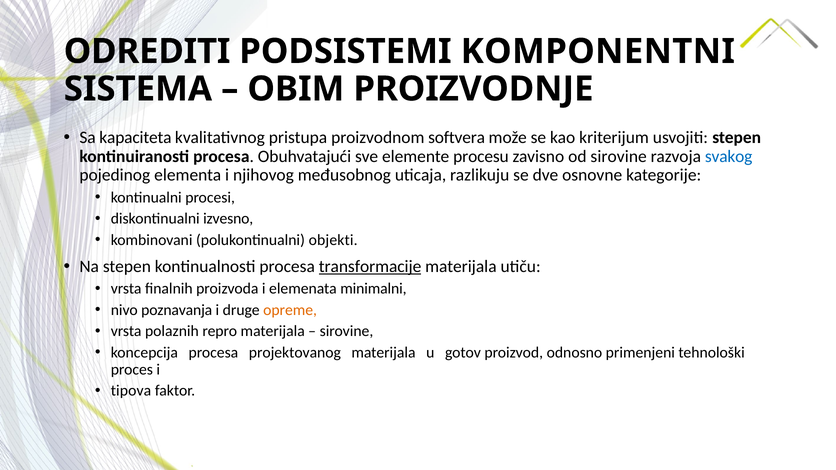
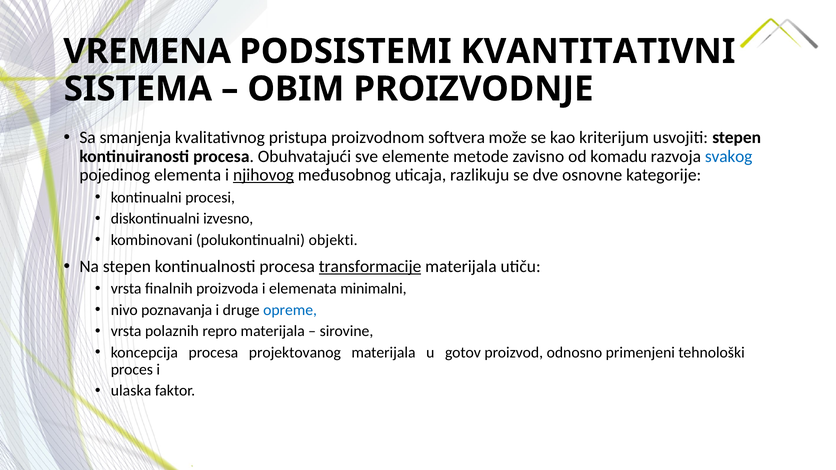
ODREDITI: ODREDITI -> VREMENA
KOMPONENTNI: KOMPONENTNI -> KVANTITATIVNI
kapaciteta: kapaciteta -> smanjenja
procesu: procesu -> metode
od sirovine: sirovine -> komadu
njihovog underline: none -> present
opreme colour: orange -> blue
tipova: tipova -> ulaska
